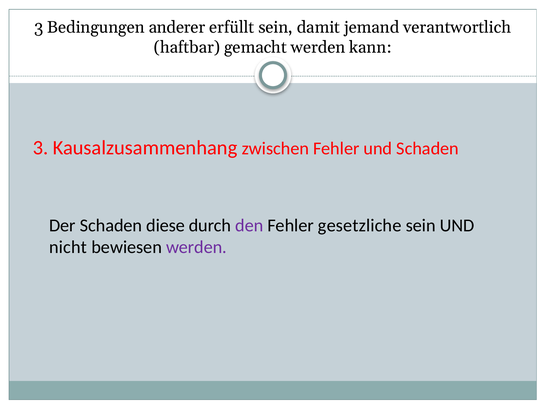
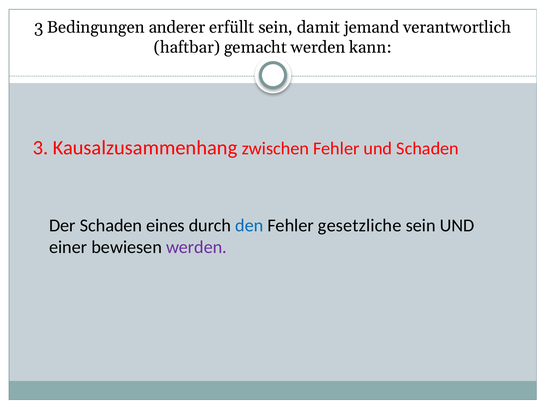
diese: diese -> eines
den colour: purple -> blue
nicht: nicht -> einer
